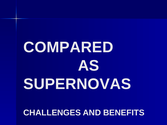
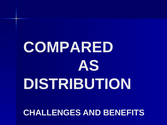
SUPERNOVAS: SUPERNOVAS -> DISTRIBUTION
